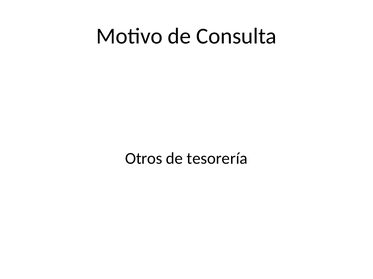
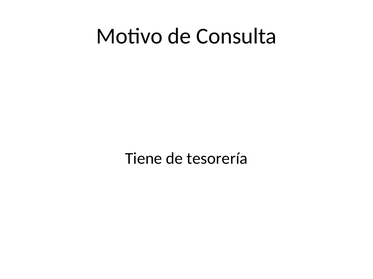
Otros: Otros -> Tiene
